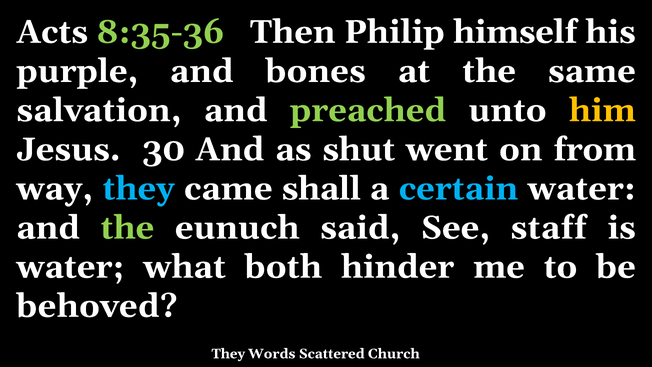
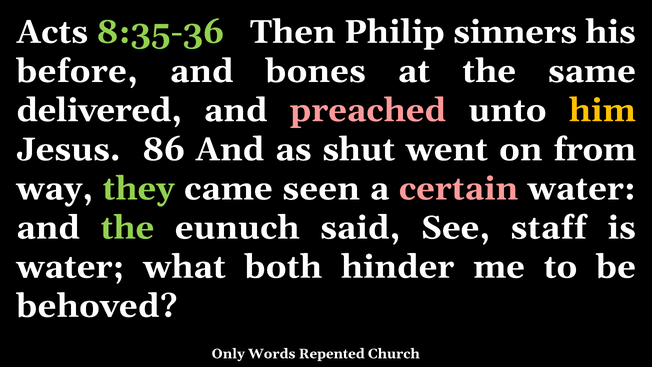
himself: himself -> sinners
purple: purple -> before
salvation: salvation -> delivered
preached colour: light green -> pink
30: 30 -> 86
they at (138, 189) colour: light blue -> light green
shall: shall -> seen
certain colour: light blue -> pink
They at (228, 354): They -> Only
Scattered: Scattered -> Repented
